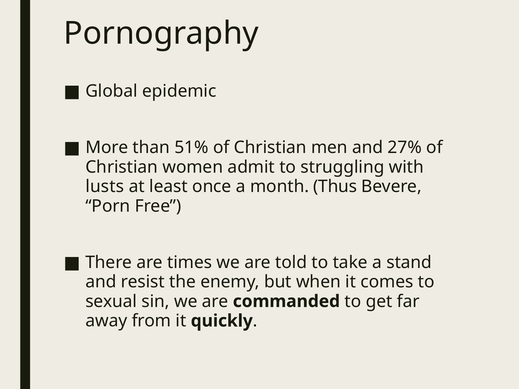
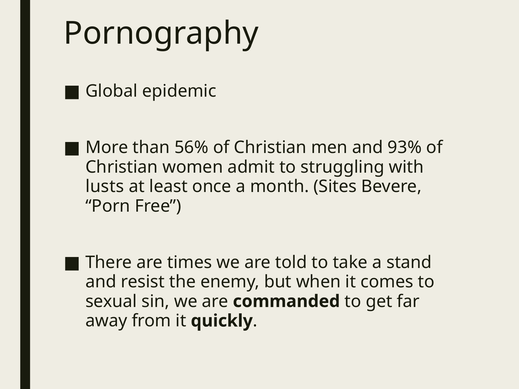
51%: 51% -> 56%
27%: 27% -> 93%
Thus: Thus -> Sites
